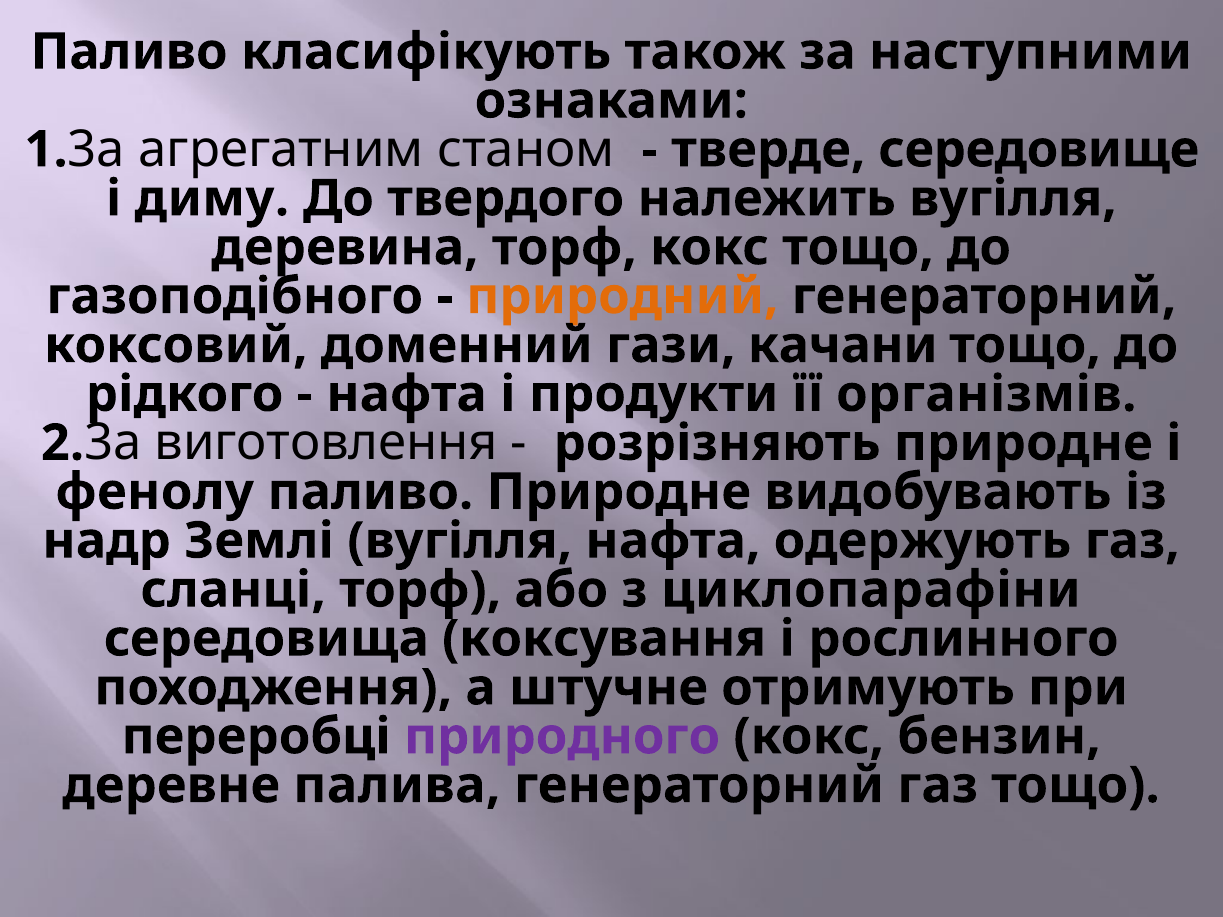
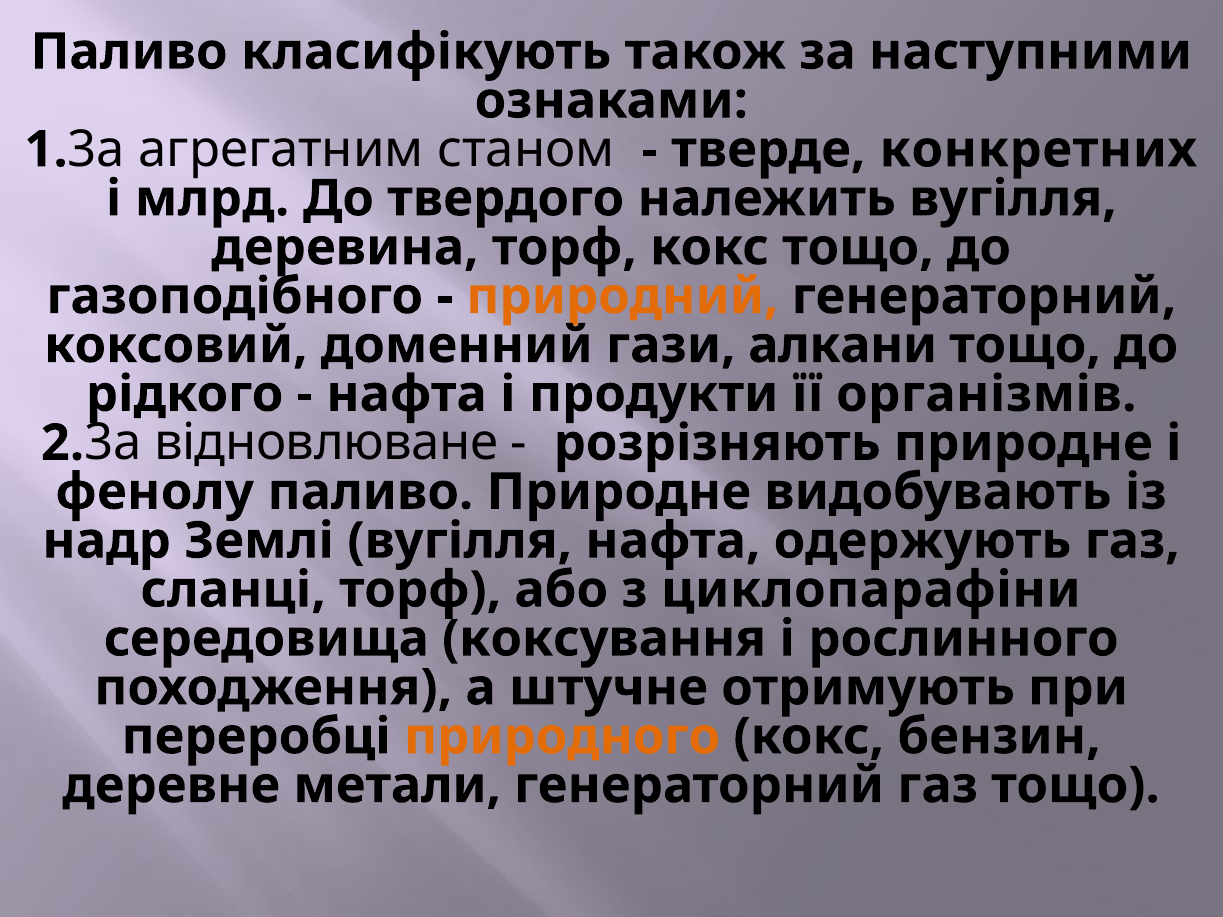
середовище: середовище -> конкретних
диму: диму -> млрд
качани: качани -> алкани
виготовлення: виготовлення -> відновлюване
природного colour: purple -> orange
палива: палива -> метали
